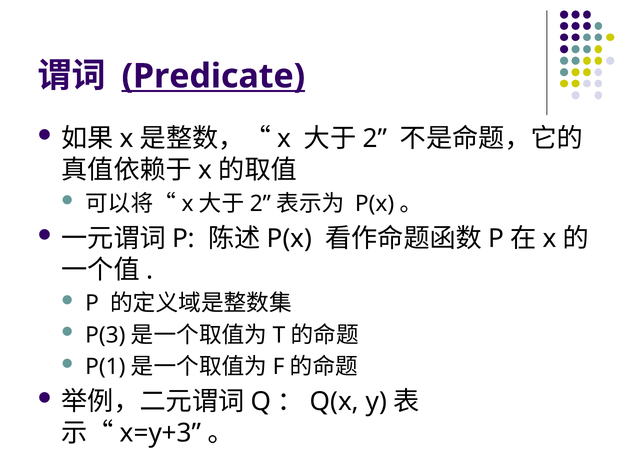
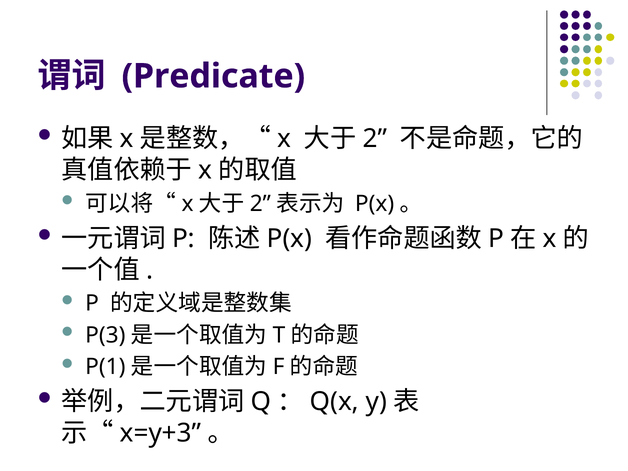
Predicate underline: present -> none
